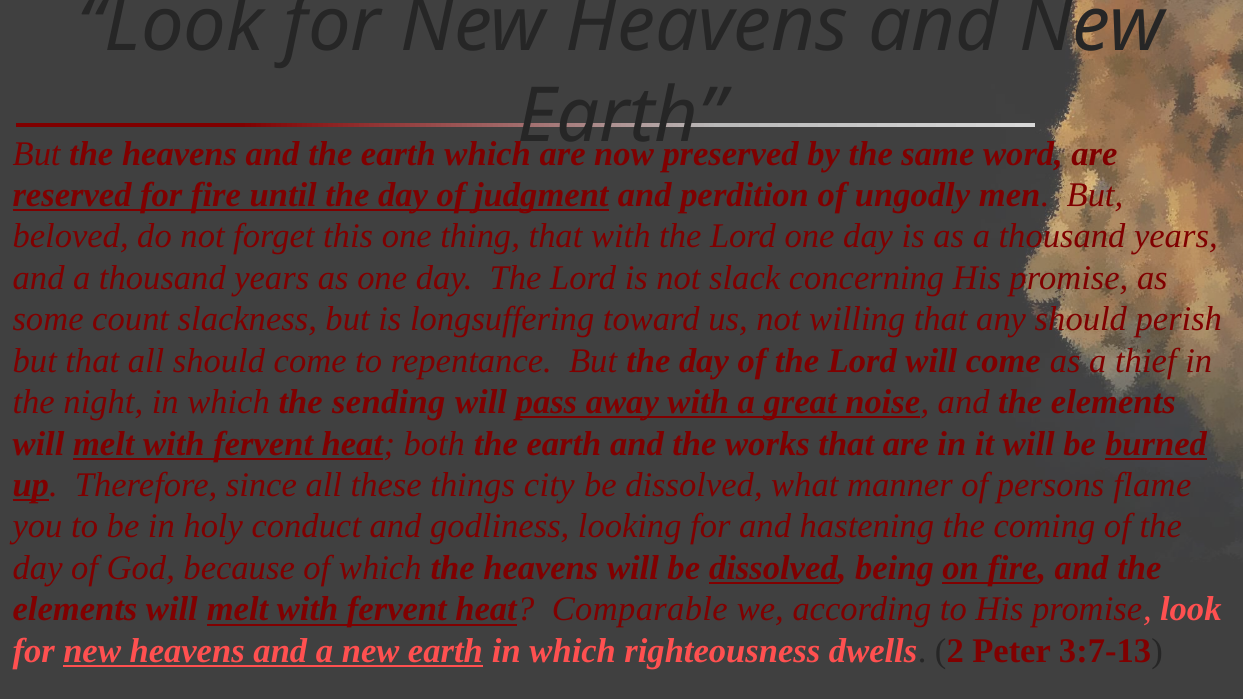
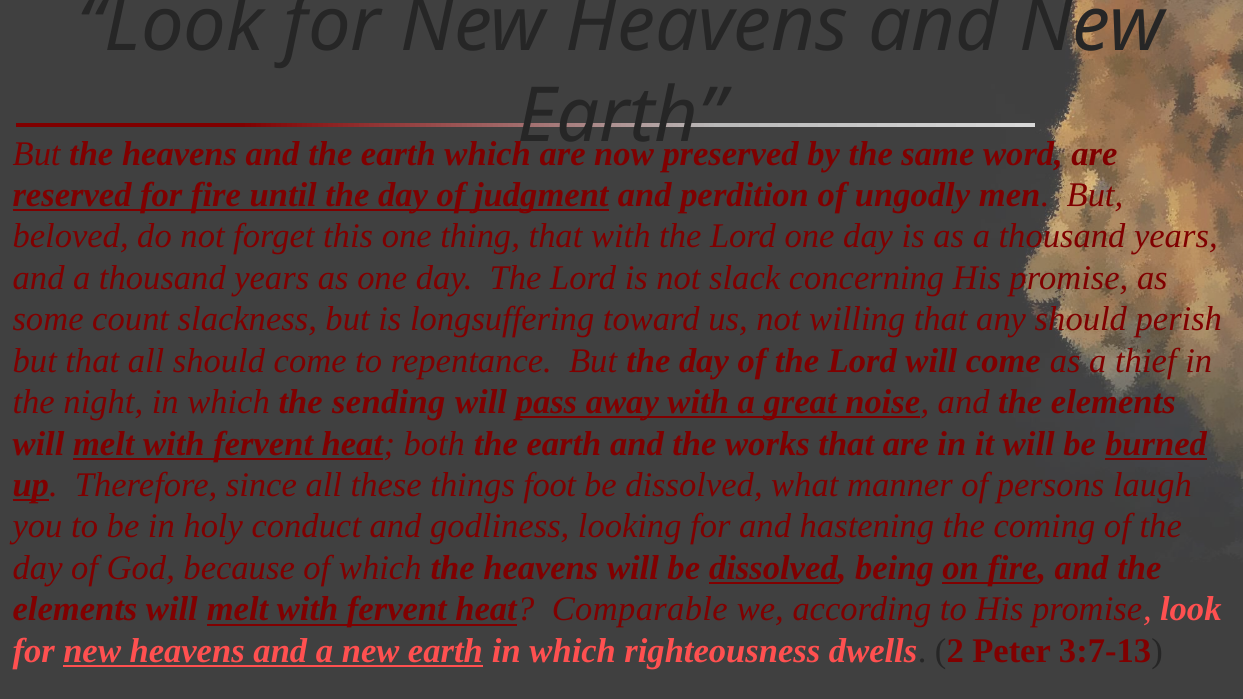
city: city -> foot
flame: flame -> laugh
